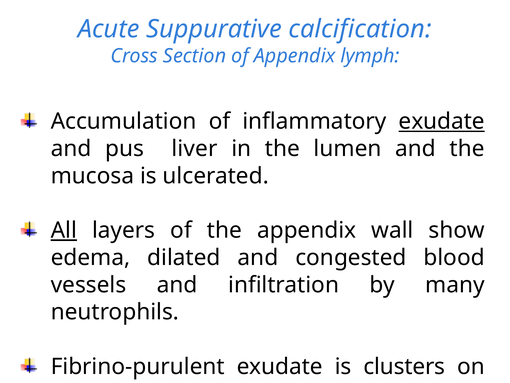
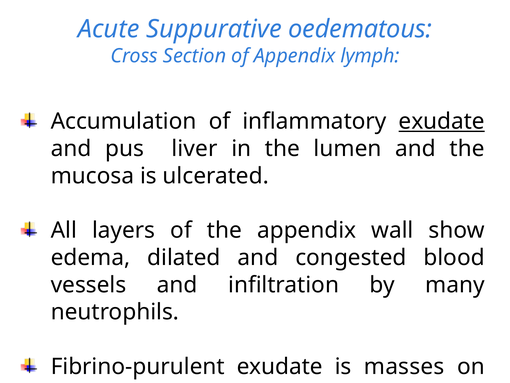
calcification: calcification -> oedematous
All underline: present -> none
clusters: clusters -> masses
